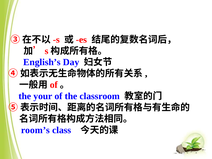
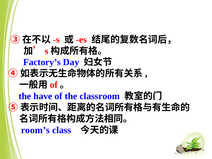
English’s: English’s -> Factory’s
your: your -> have
